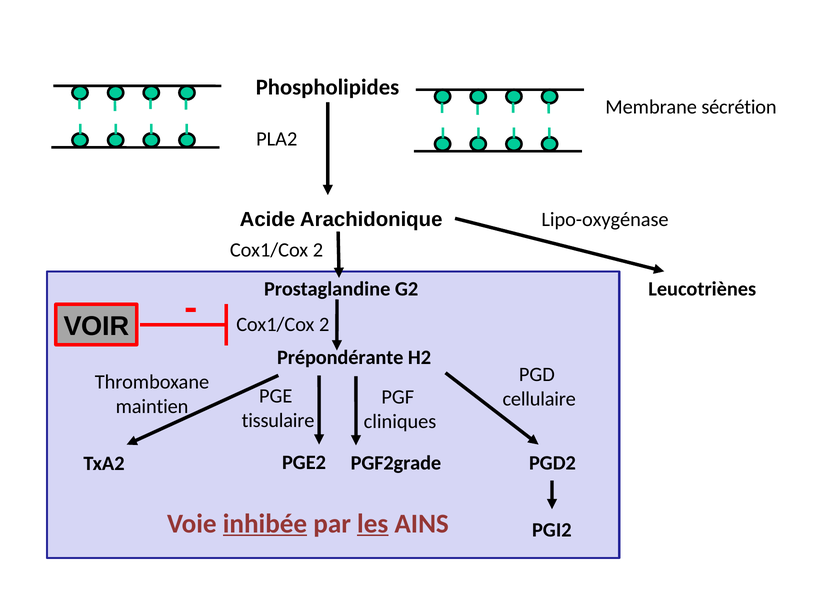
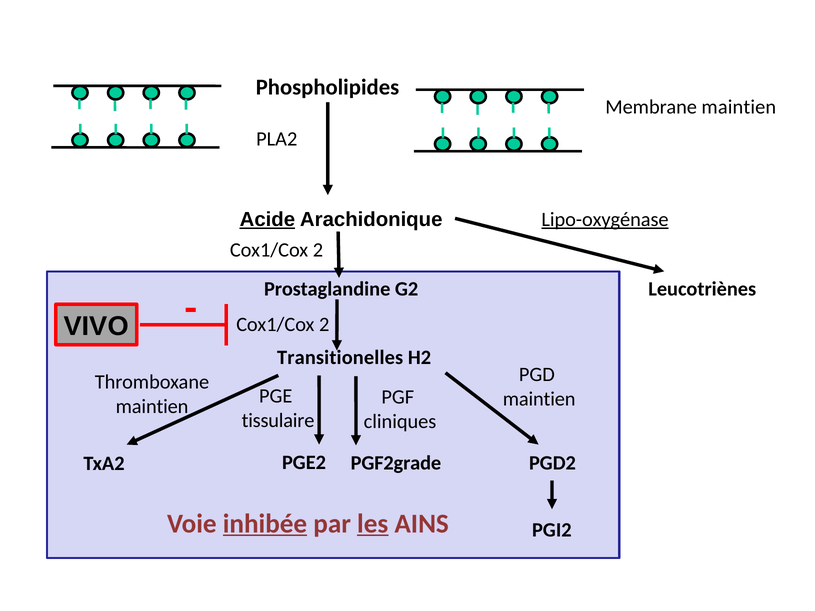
Membrane sécrétion: sécrétion -> maintien
Acide underline: none -> present
Lipo-oxygénase underline: none -> present
VOIR: VOIR -> VIVO
Prépondérante: Prépondérante -> Transitionelles
cellulaire at (539, 399): cellulaire -> maintien
